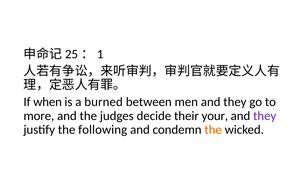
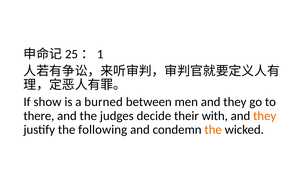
when: when -> show
more: more -> there
your: your -> with
they at (265, 116) colour: purple -> orange
